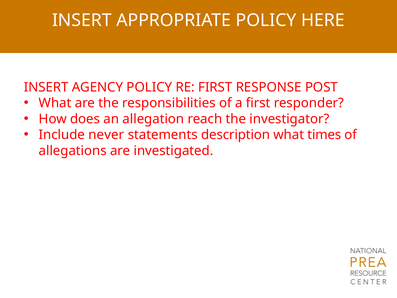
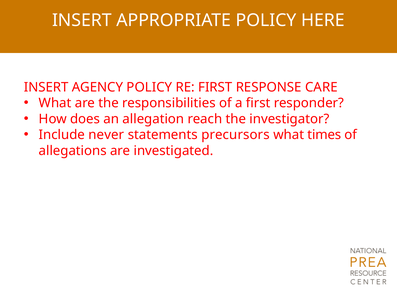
POST: POST -> CARE
description: description -> precursors
